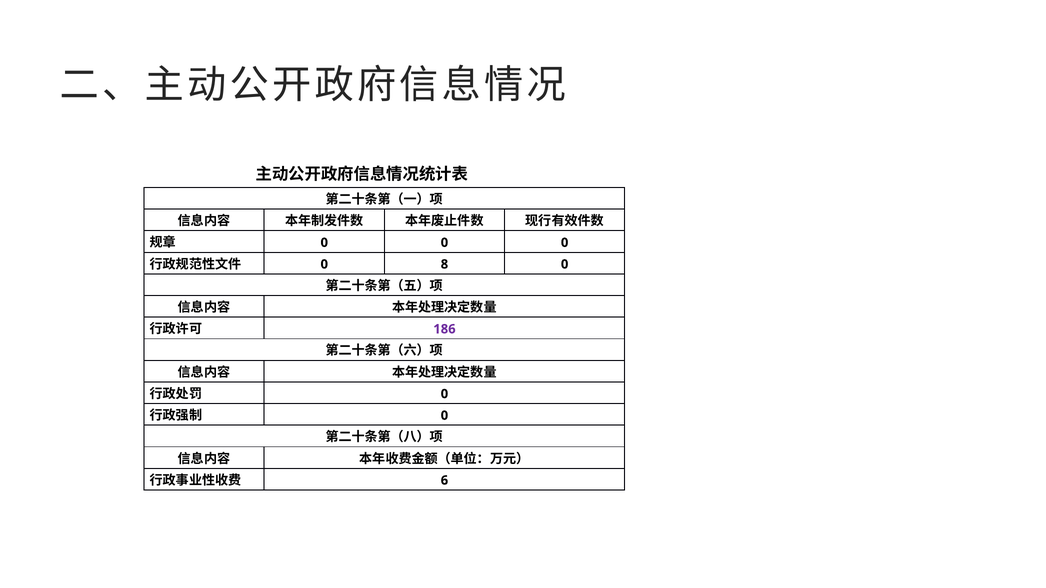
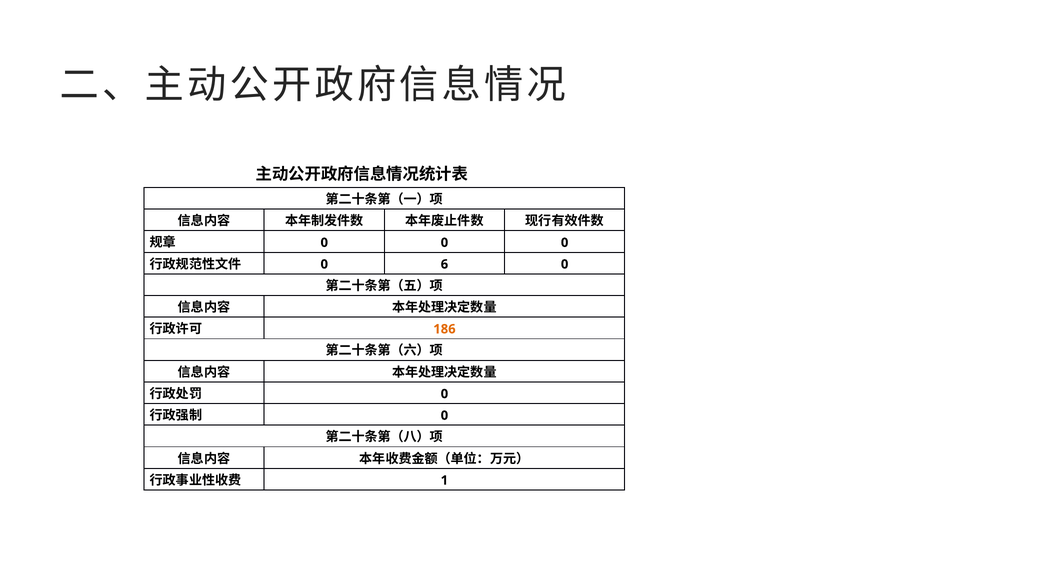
8: 8 -> 6
186 colour: purple -> orange
6: 6 -> 1
